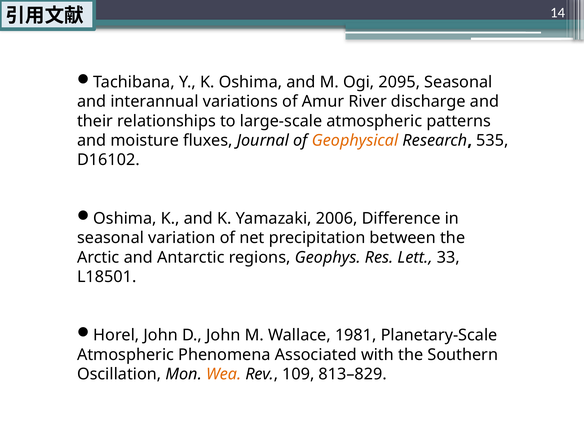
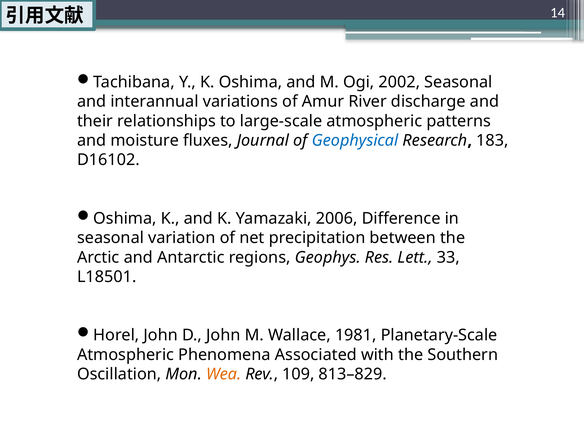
2095: 2095 -> 2002
Geophysical colour: orange -> blue
535: 535 -> 183
